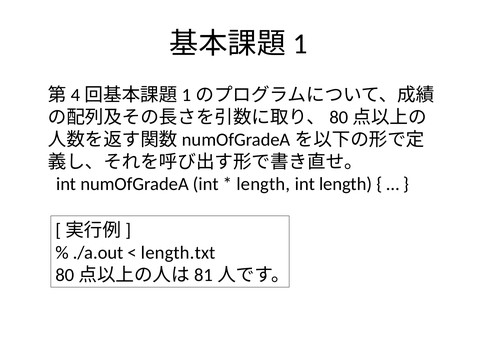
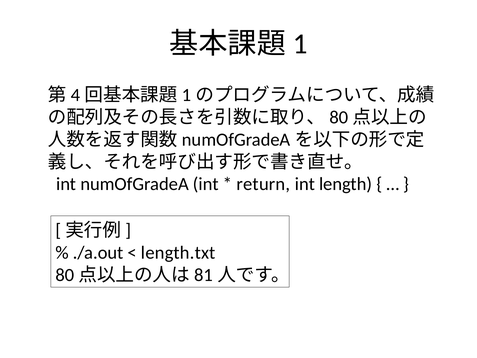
length at (263, 184): length -> return
